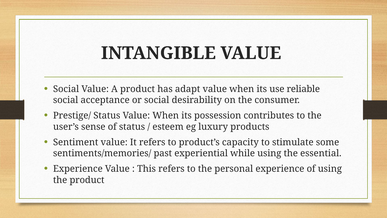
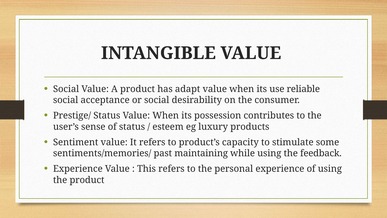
experiential: experiential -> maintaining
essential: essential -> feedback
